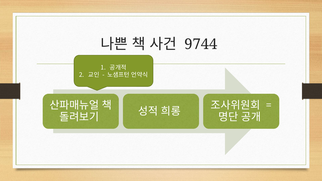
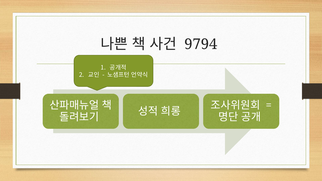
9744: 9744 -> 9794
